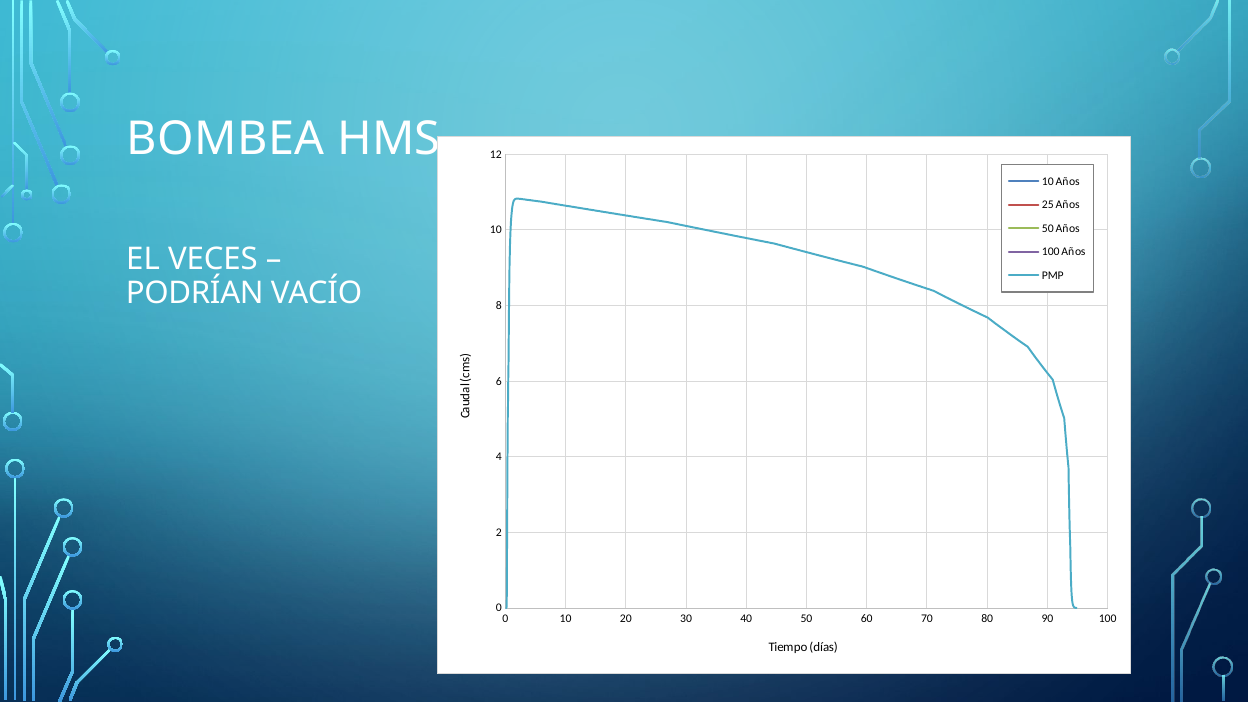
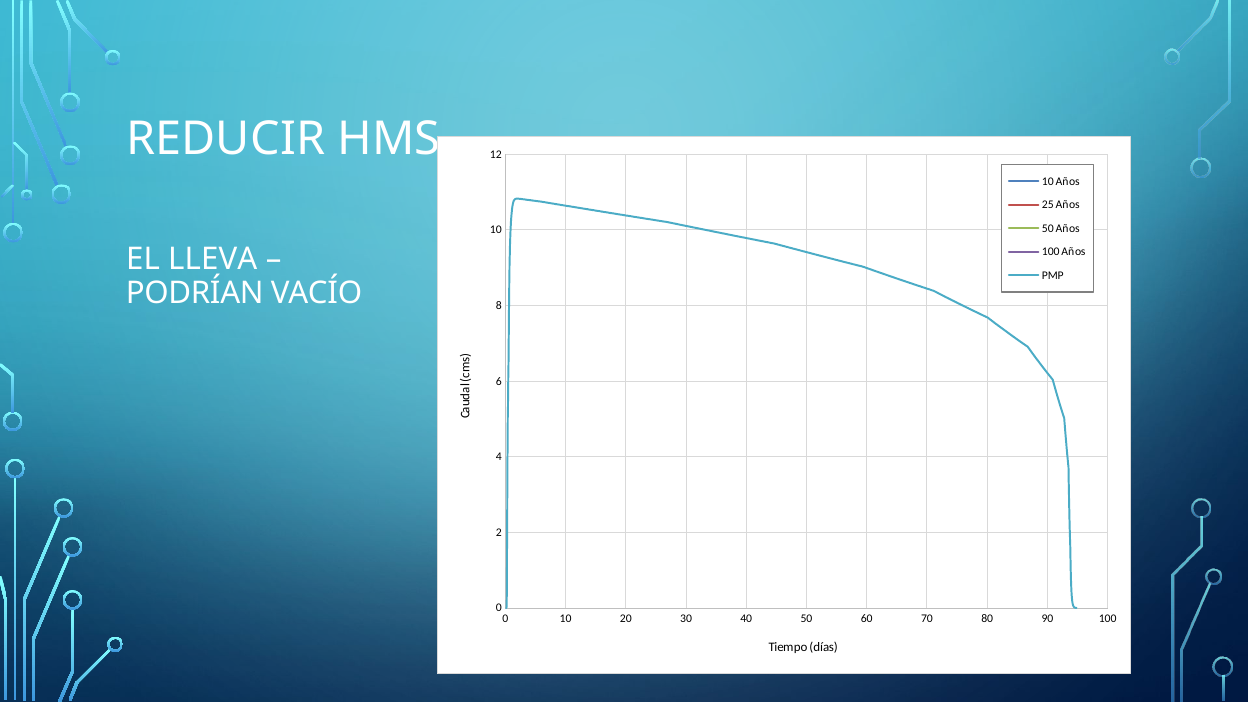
BOMBEA: BOMBEA -> REDUCIR
VECES: VECES -> LLEVA
